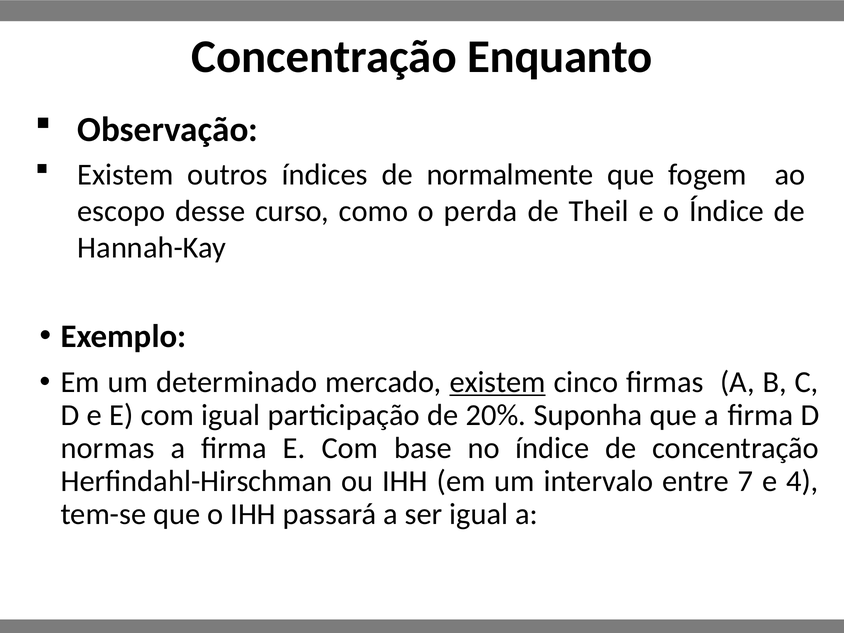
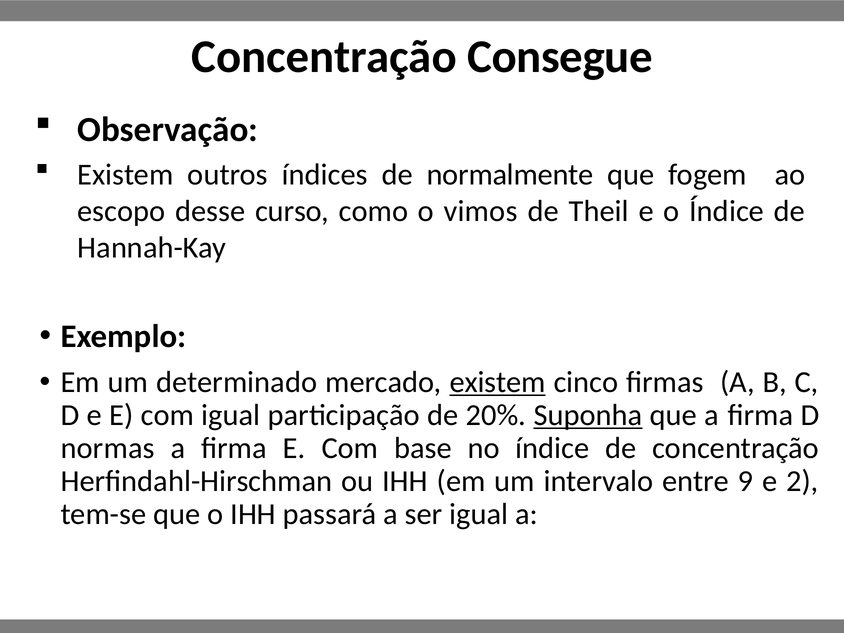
Enquanto: Enquanto -> Consegue
perda: perda -> vimos
Suponha underline: none -> present
7: 7 -> 9
4: 4 -> 2
